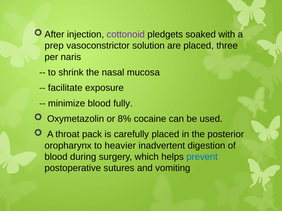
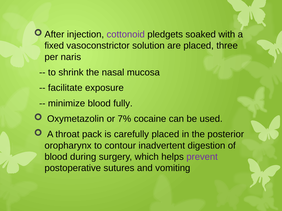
prep: prep -> fixed
8%: 8% -> 7%
heavier: heavier -> contour
prevent colour: blue -> purple
